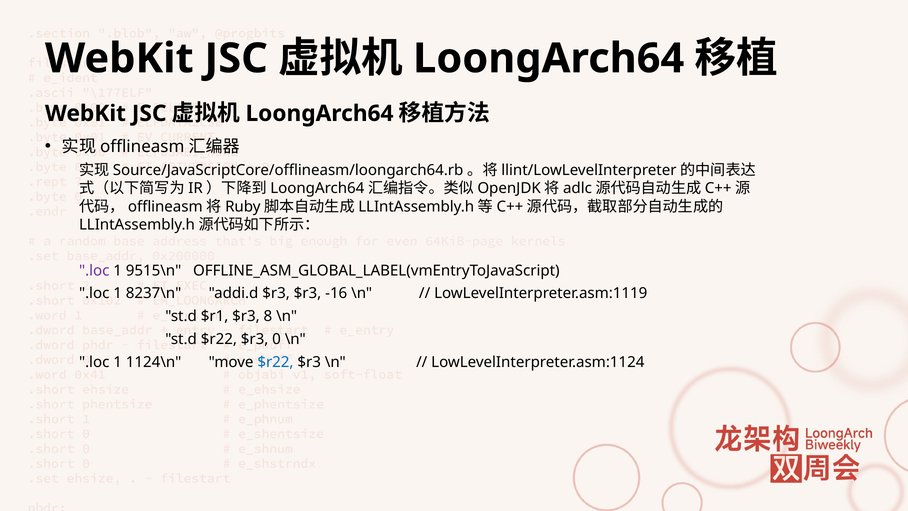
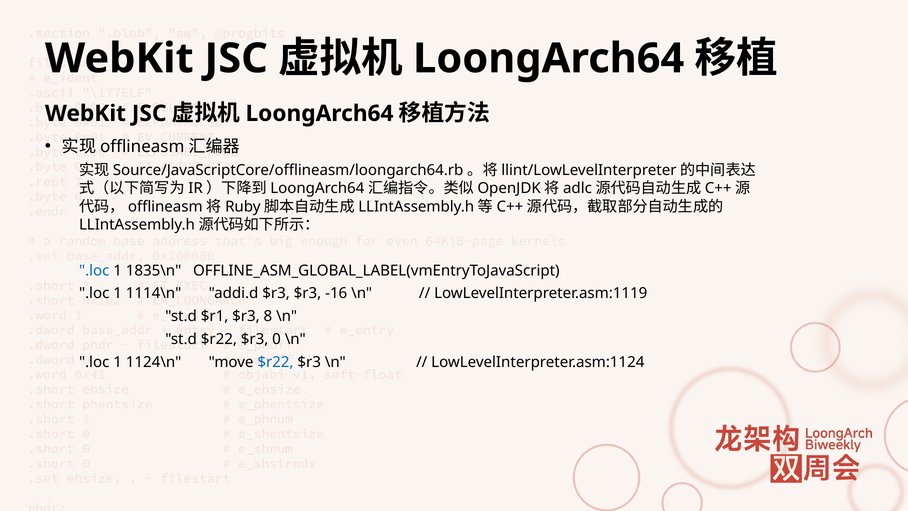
.loc at (94, 270) colour: purple -> blue
9515\n: 9515\n -> 1835\n
8237\n: 8237\n -> 1114\n
